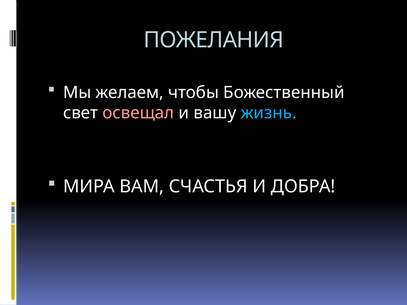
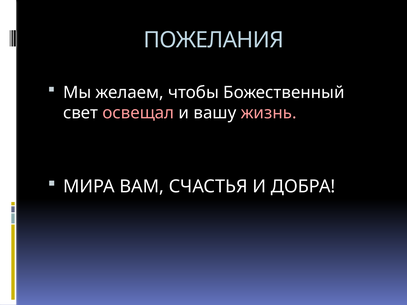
жизнь colour: light blue -> pink
